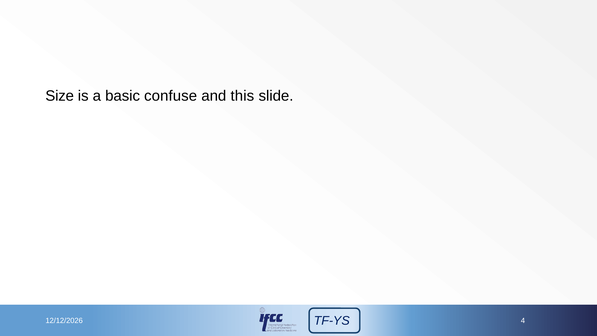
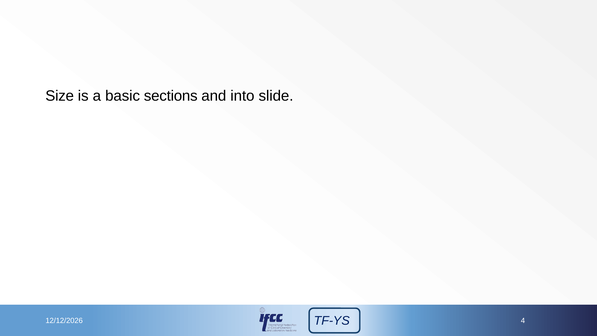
confuse: confuse -> sections
this: this -> into
